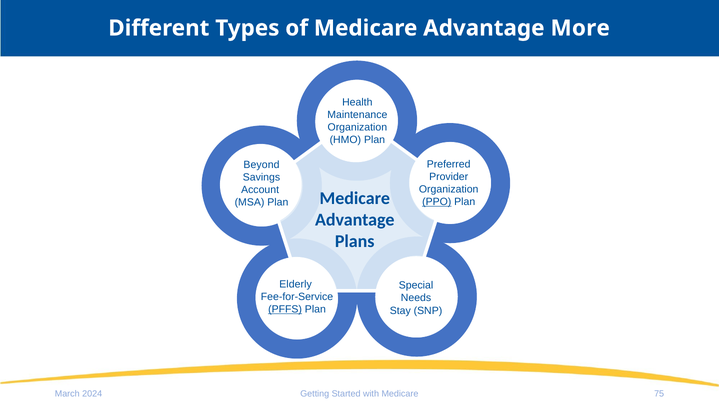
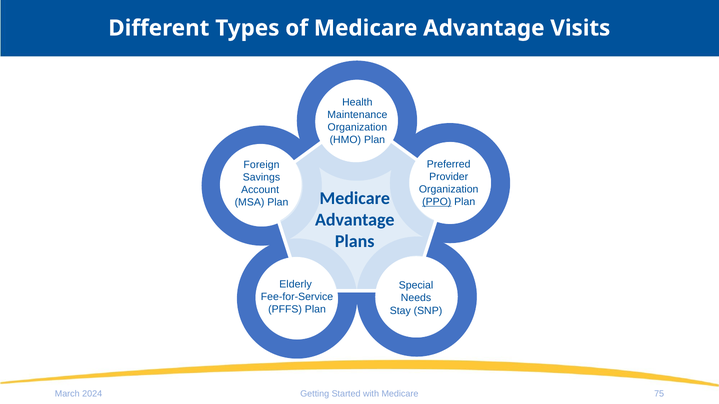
More: More -> Visits
Beyond: Beyond -> Foreign
PFFS underline: present -> none
